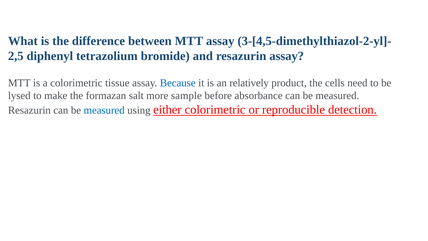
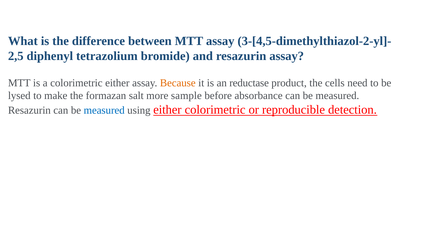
colorimetric tissue: tissue -> either
Because colour: blue -> orange
relatively: relatively -> reductase
